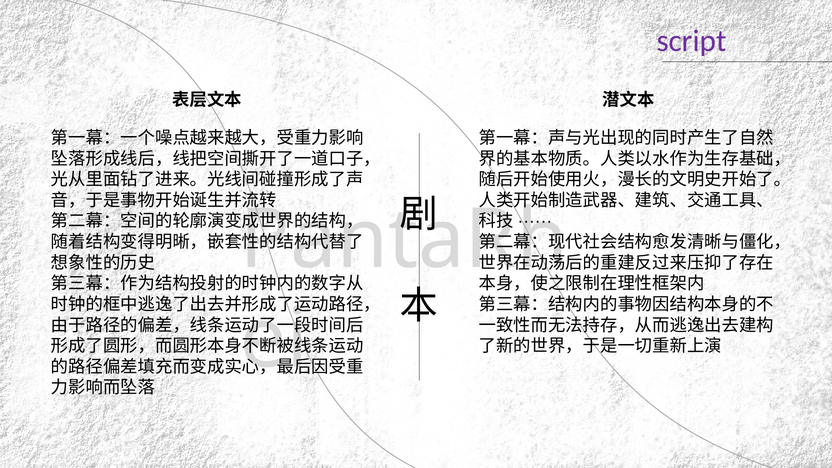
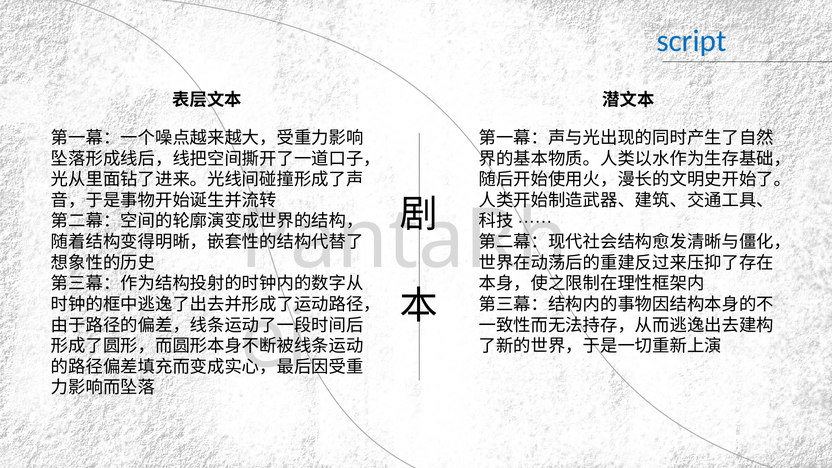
script colour: purple -> blue
